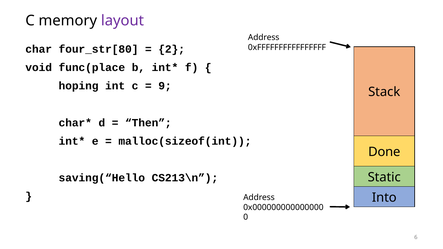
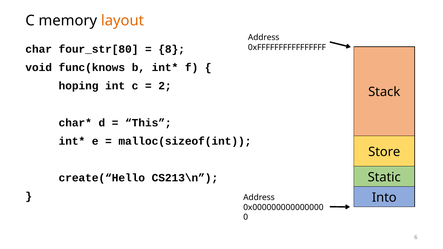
layout colour: purple -> orange
2: 2 -> 8
func(place: func(place -> func(knows
9: 9 -> 2
Then: Then -> This
Done: Done -> Store
saving(“Hello: saving(“Hello -> create(“Hello
